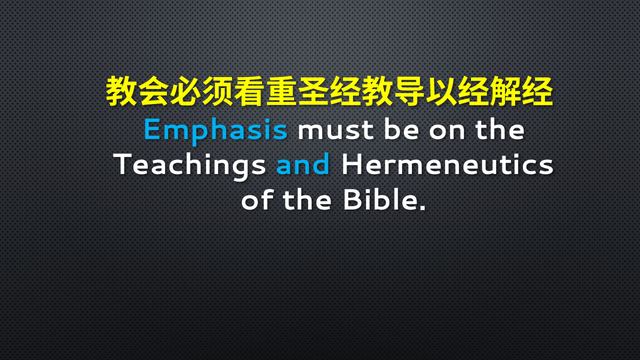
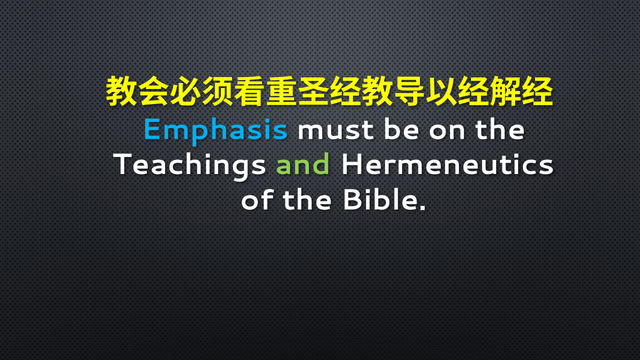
and colour: light blue -> light green
